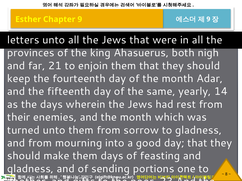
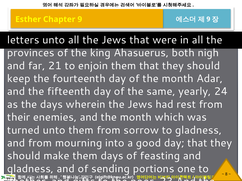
14: 14 -> 24
